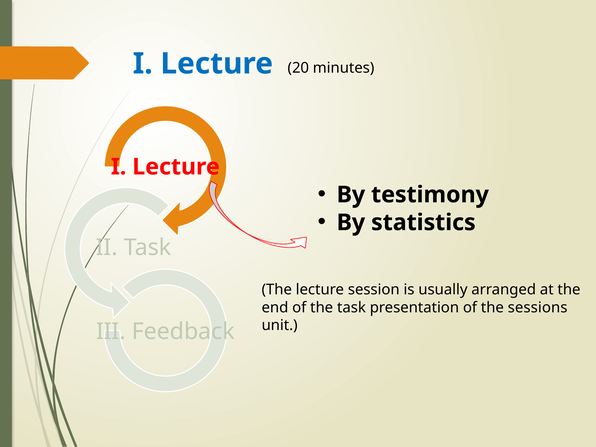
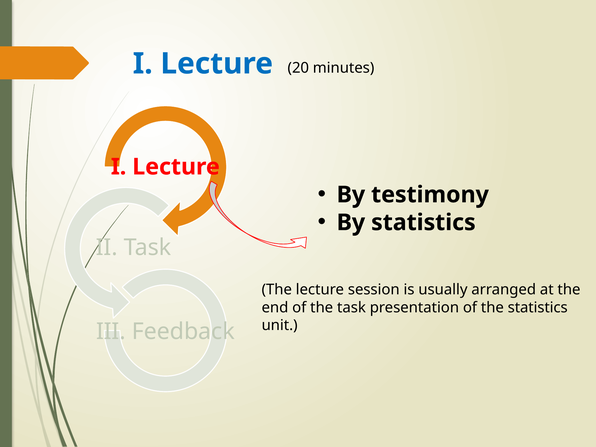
the sessions: sessions -> statistics
